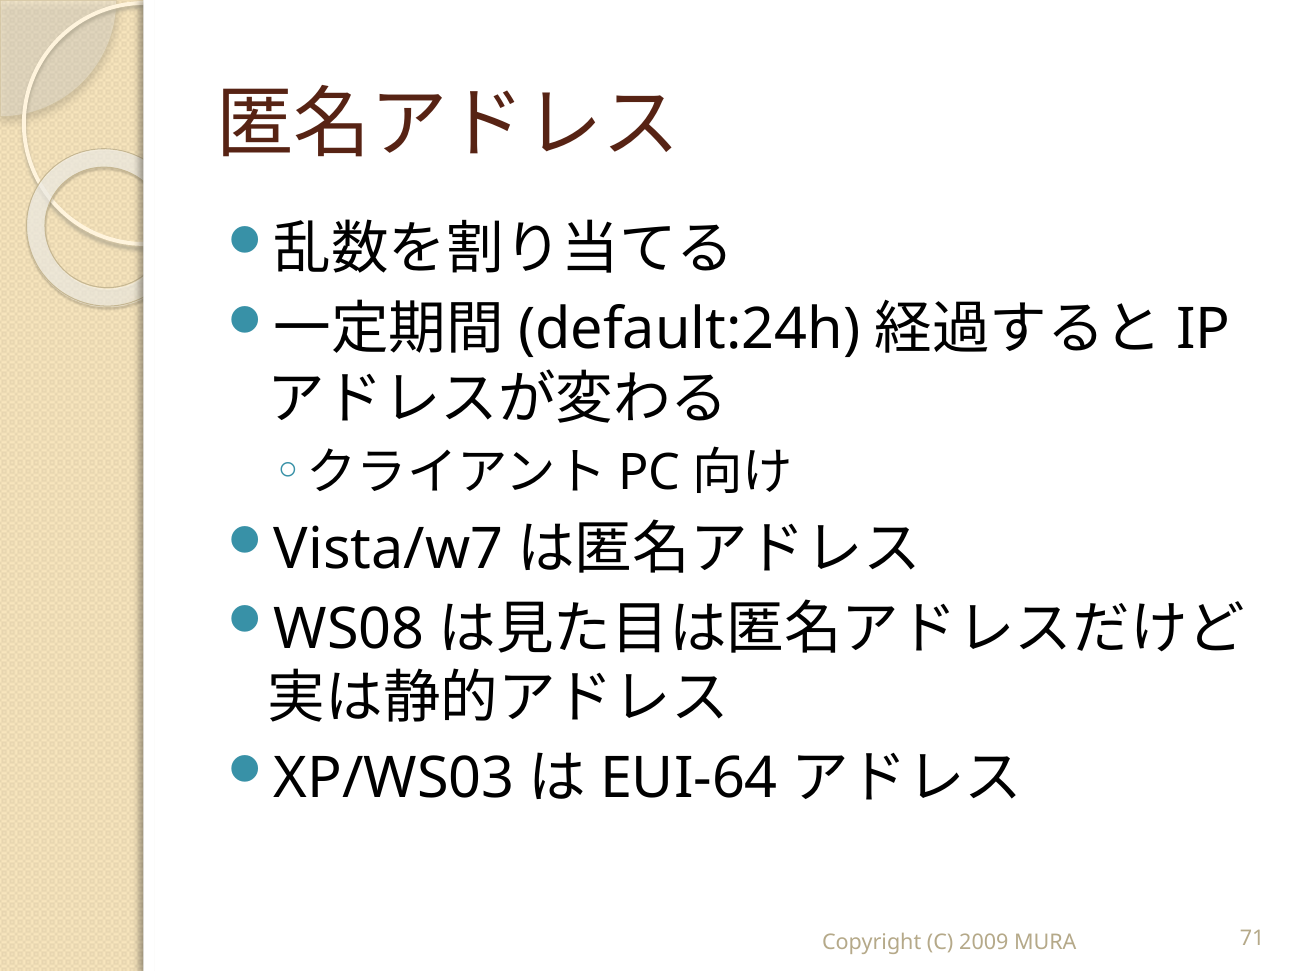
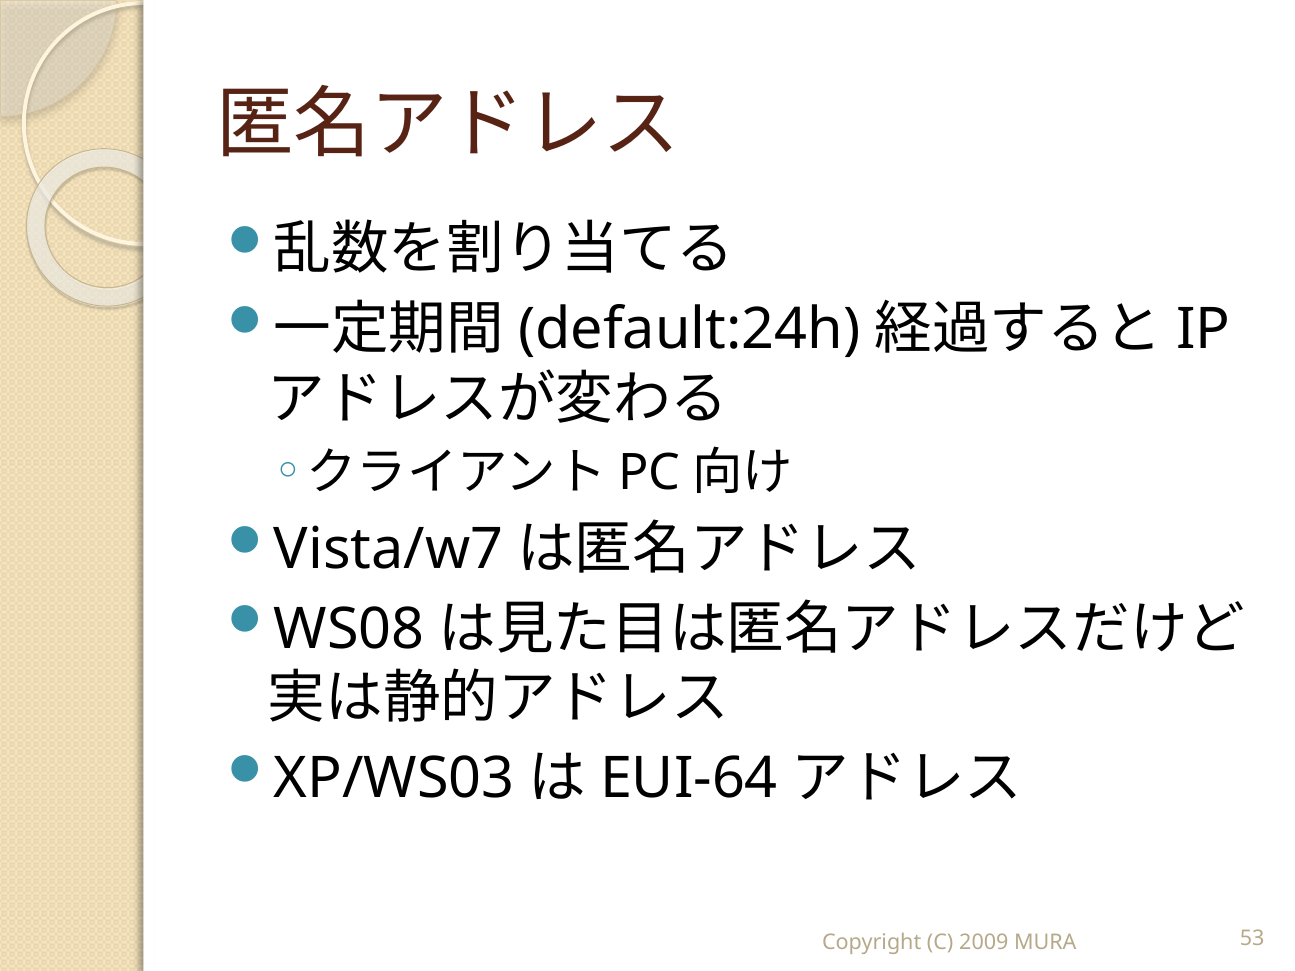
71: 71 -> 53
